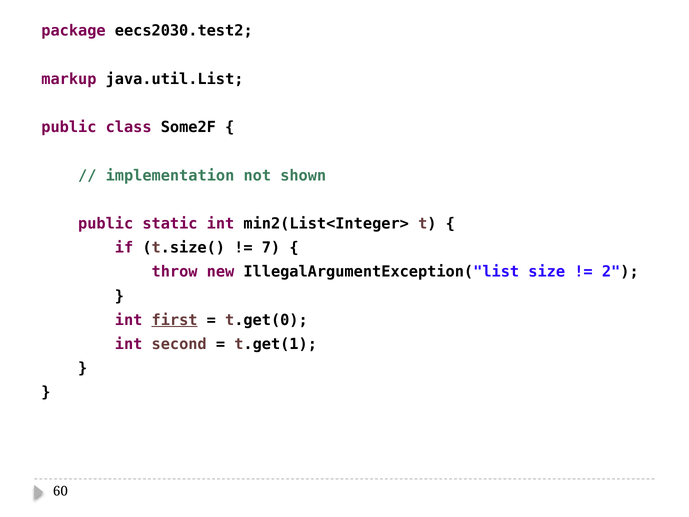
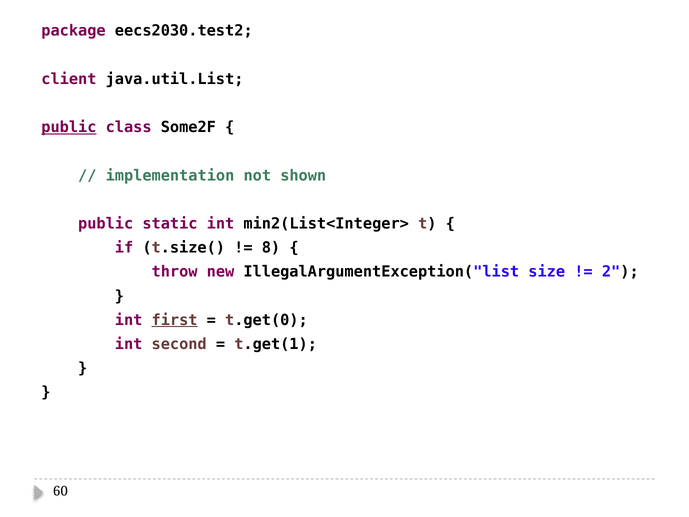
markup: markup -> client
public at (69, 127) underline: none -> present
7: 7 -> 8
